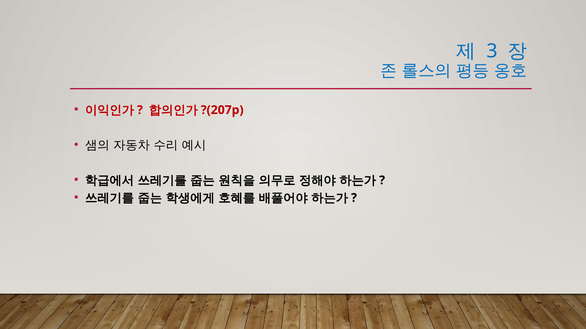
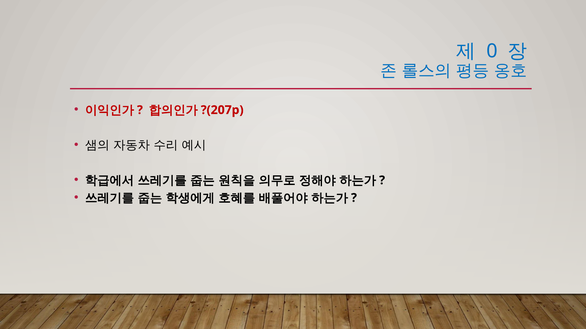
3: 3 -> 0
